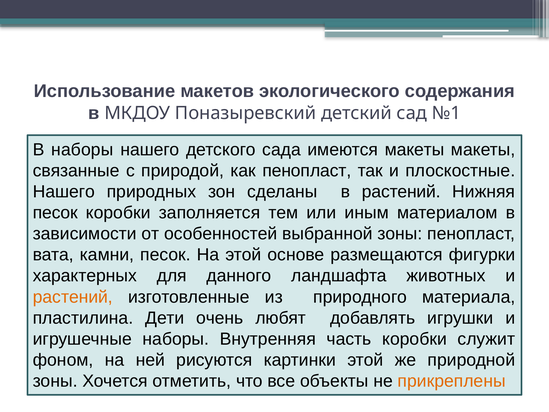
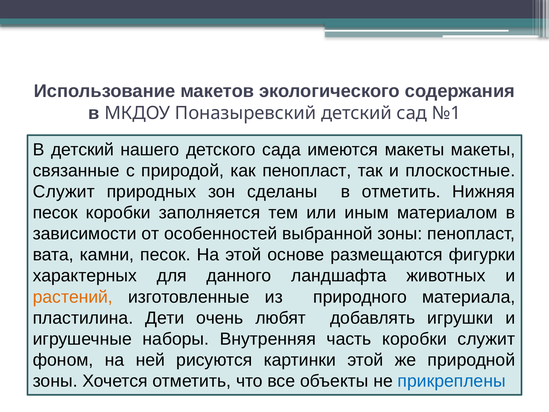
В наборы: наборы -> детский
Нашего at (64, 192): Нашего -> Служит
в растений: растений -> отметить
прикреплены colour: orange -> blue
